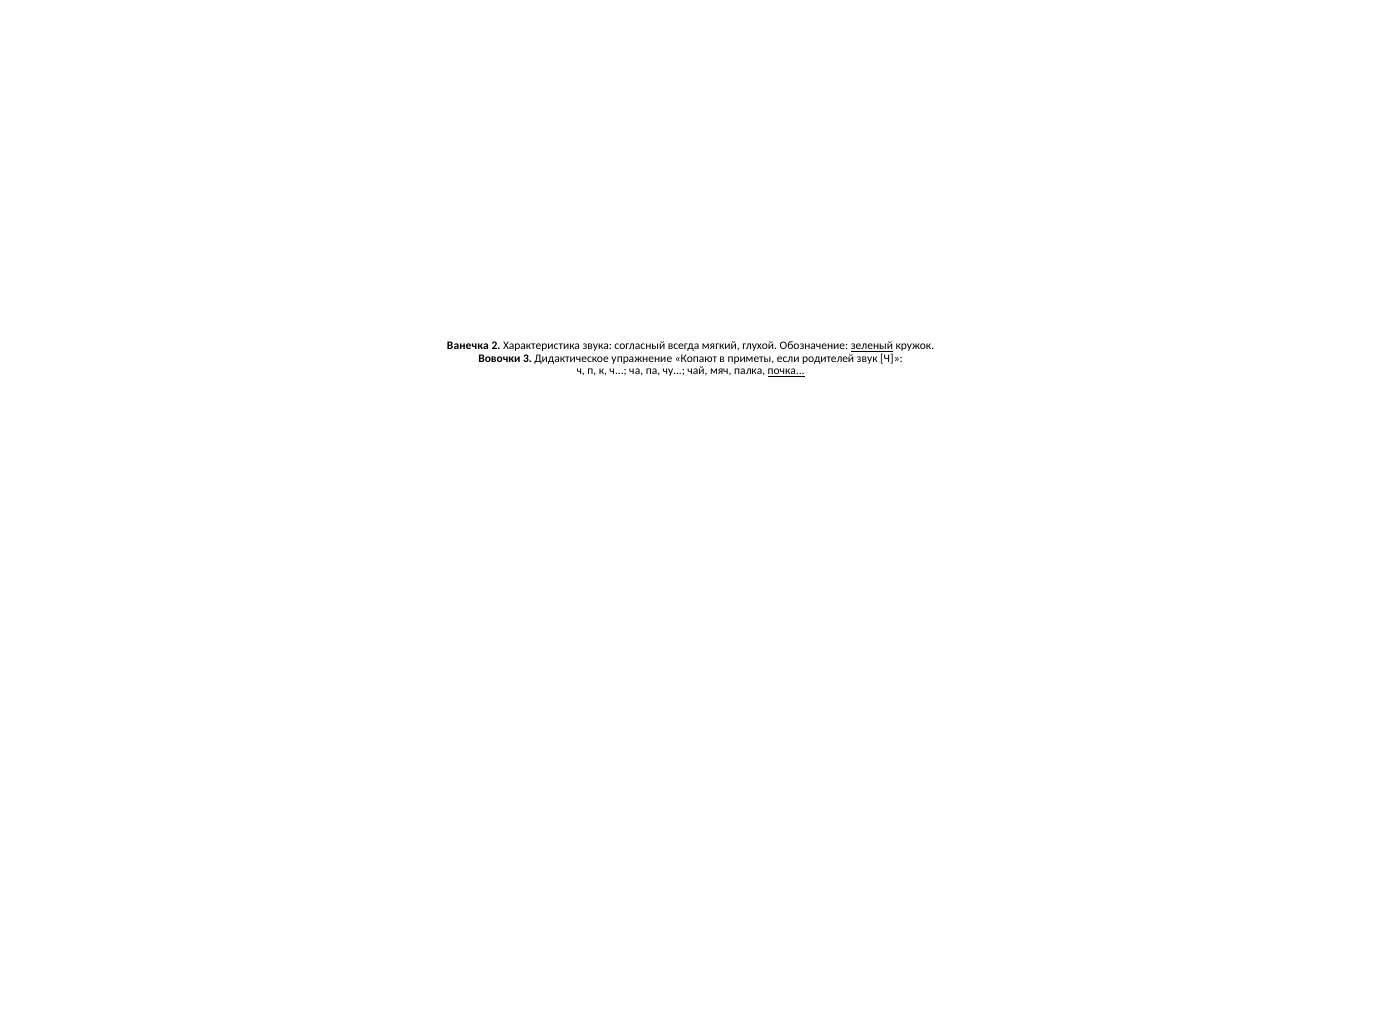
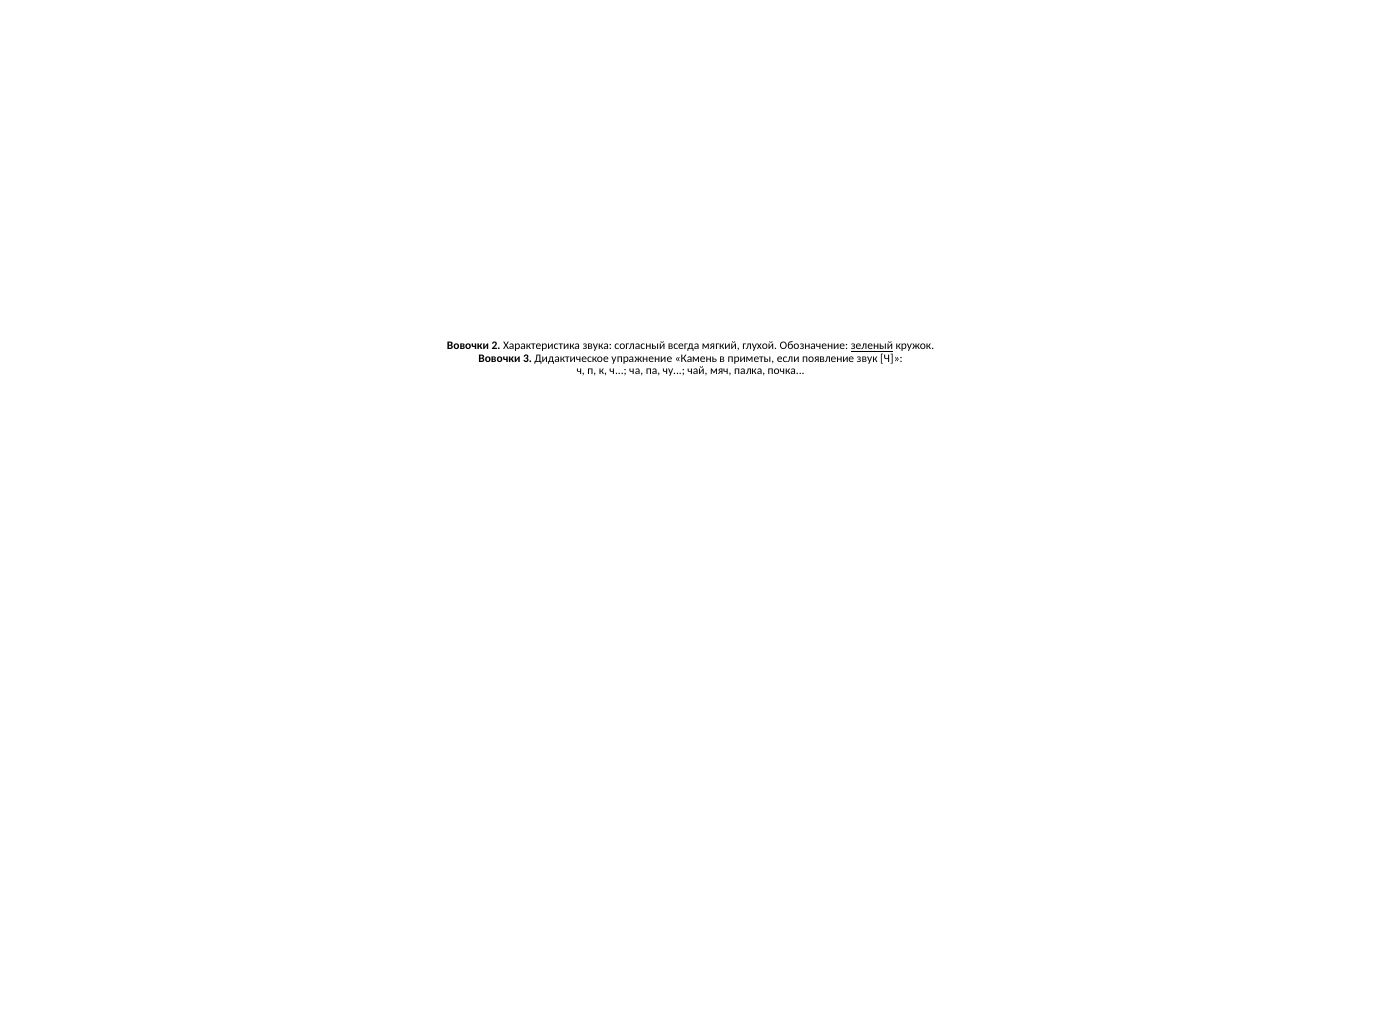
Ванечка at (468, 346): Ванечка -> Вовочки
Копают: Копают -> Камень
родителей: родителей -> появление
почка underline: present -> none
